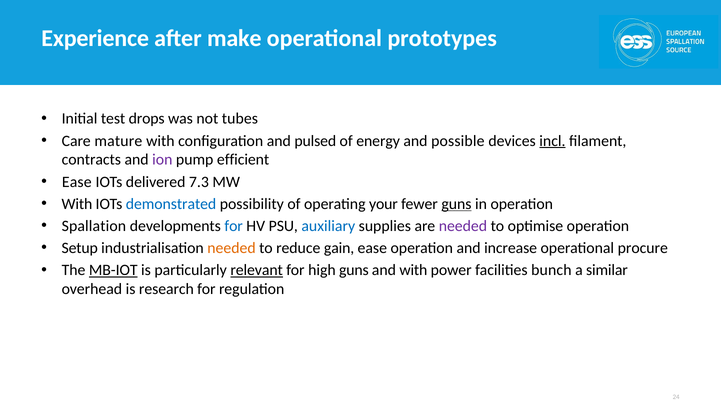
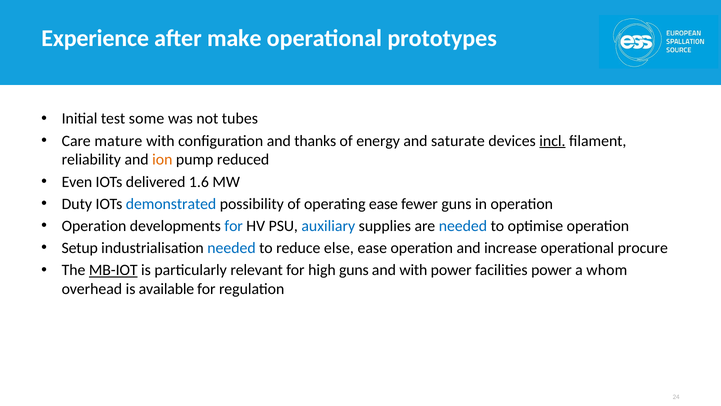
drops: drops -> some
pulsed: pulsed -> thanks
possible: possible -> saturate
contracts: contracts -> reliability
ion colour: purple -> orange
efficient: efficient -> reduced
Ease at (77, 182): Ease -> Even
7.3: 7.3 -> 1.6
With at (77, 204): With -> Duty
operating your: your -> ease
guns at (456, 204) underline: present -> none
Spallation at (94, 226): Spallation -> Operation
needed at (463, 226) colour: purple -> blue
needed at (231, 248) colour: orange -> blue
gain: gain -> else
relevant underline: present -> none
facilities bunch: bunch -> power
similar: similar -> whom
research: research -> available
